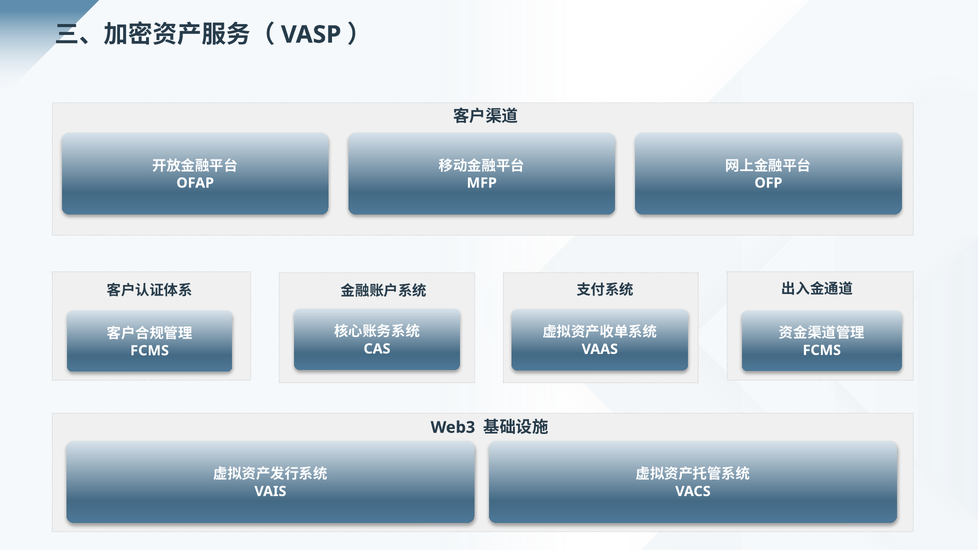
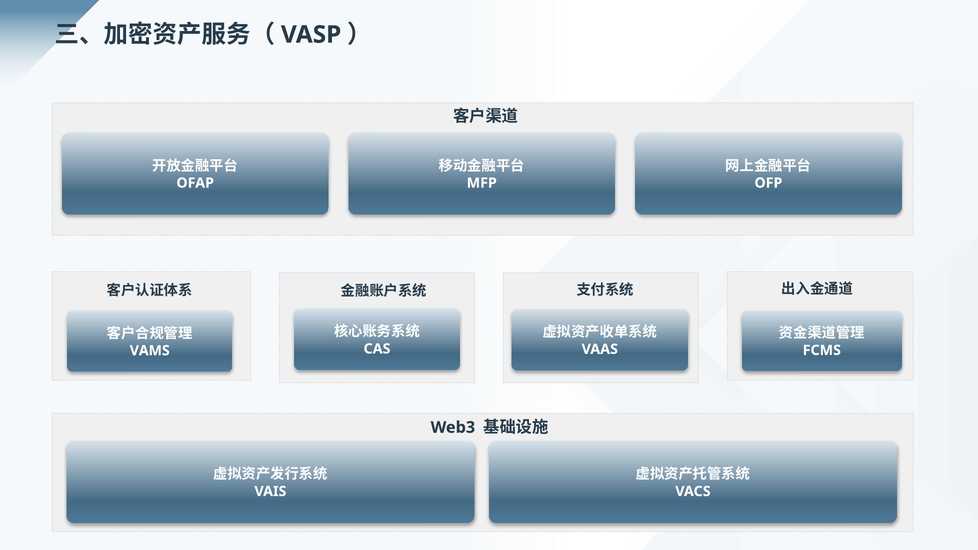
FCMS at (150, 351): FCMS -> VAMS
